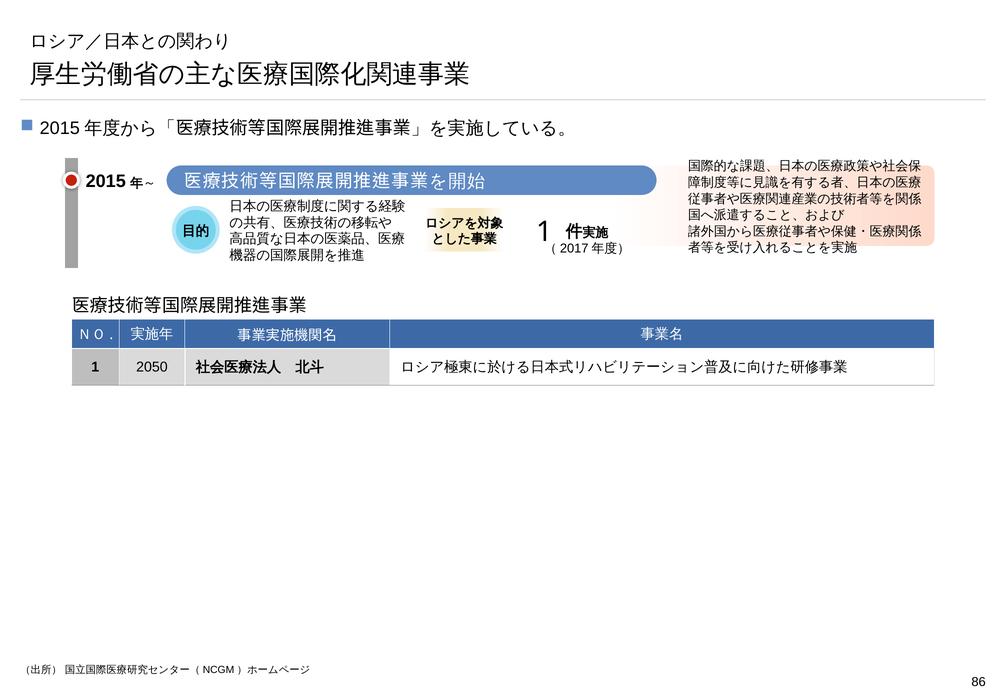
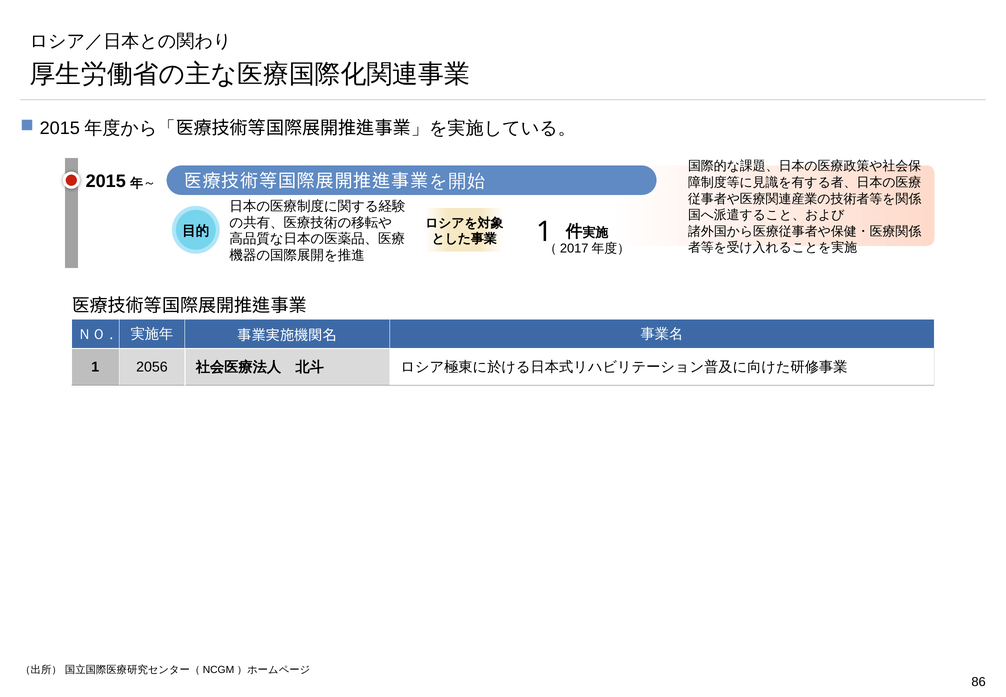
2050: 2050 -> 2056
